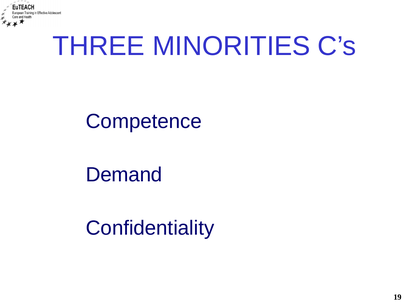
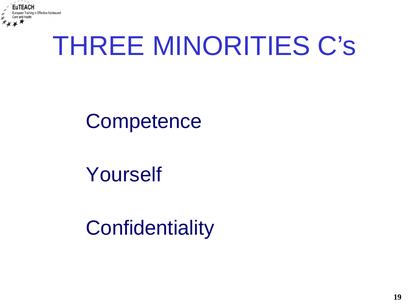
Demand: Demand -> Yourself
